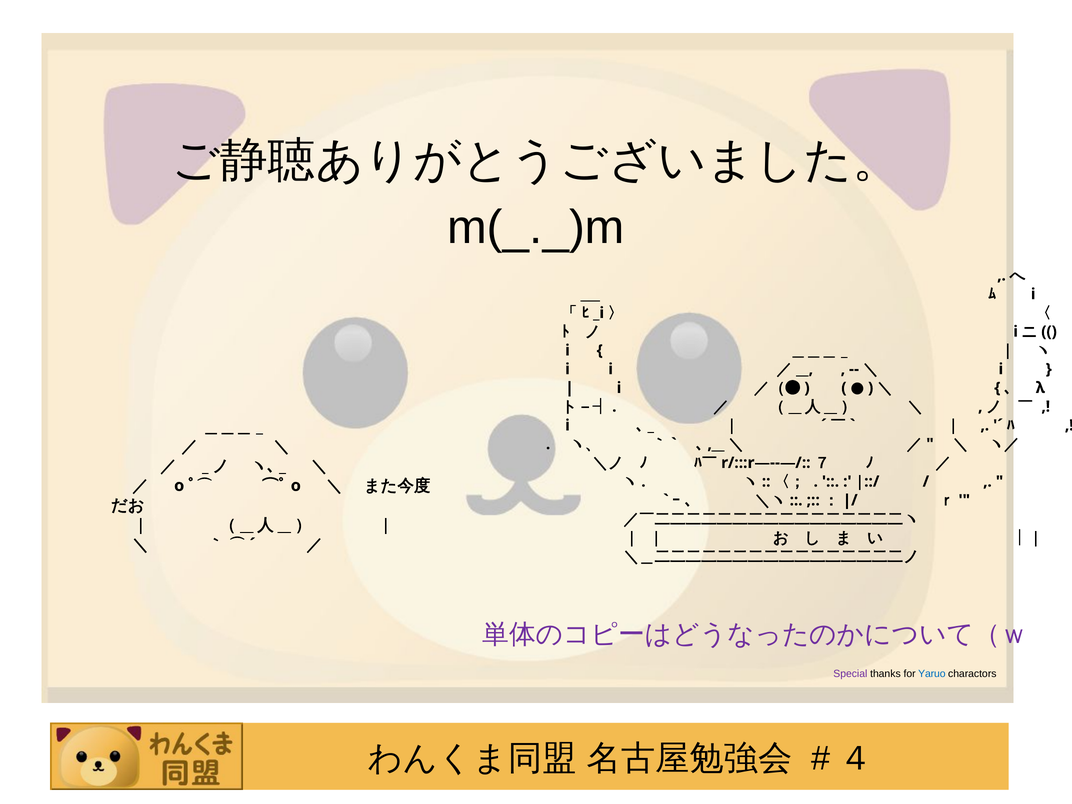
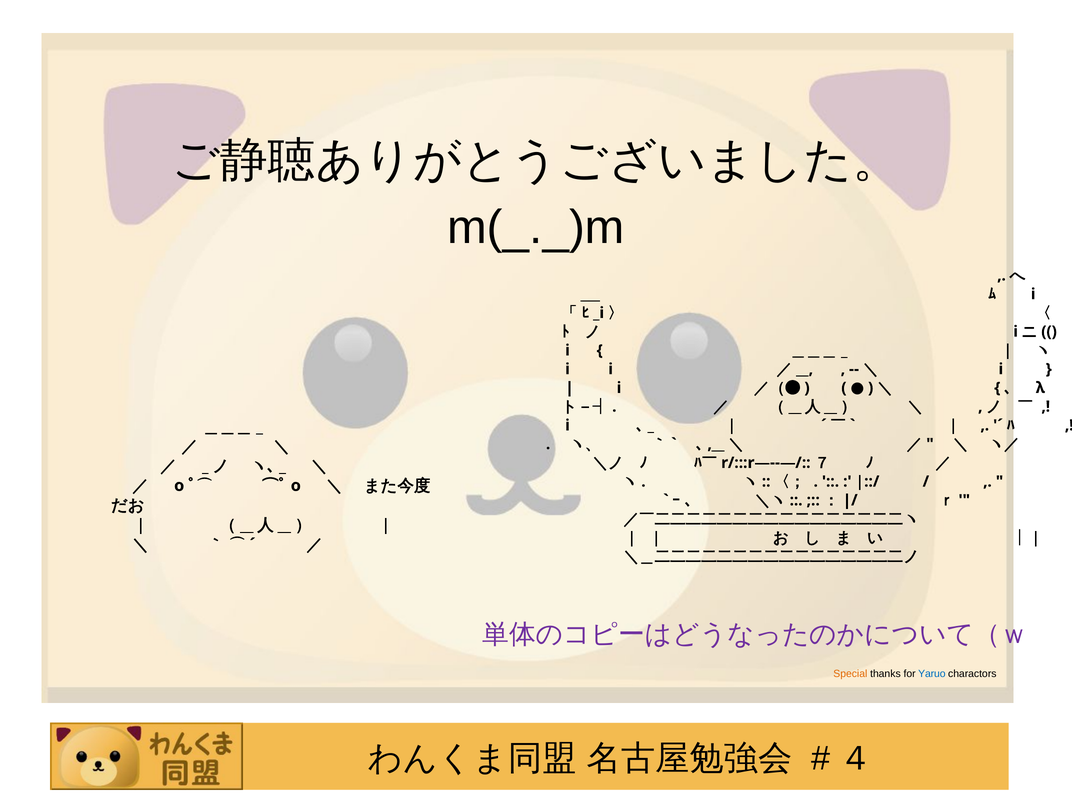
Special colour: purple -> orange
